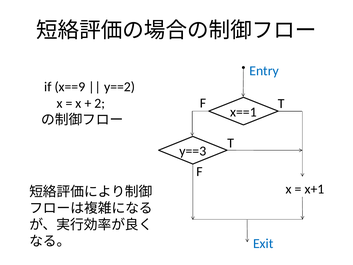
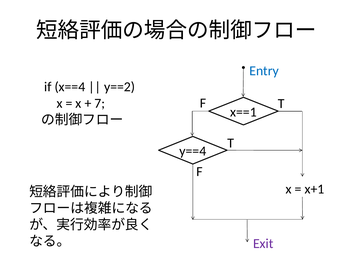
x==9: x==9 -> x==4
2: 2 -> 7
y==3: y==3 -> y==4
Exit colour: blue -> purple
